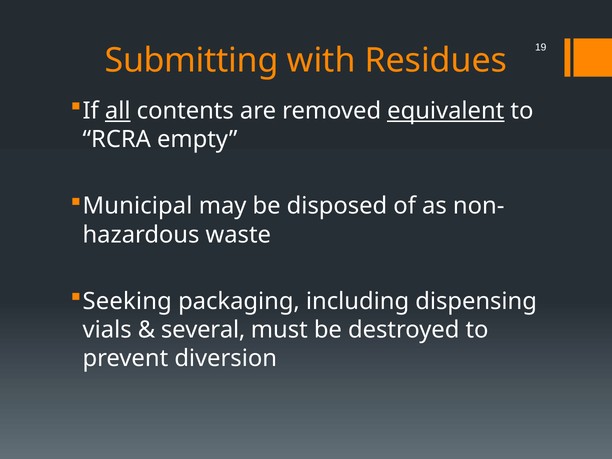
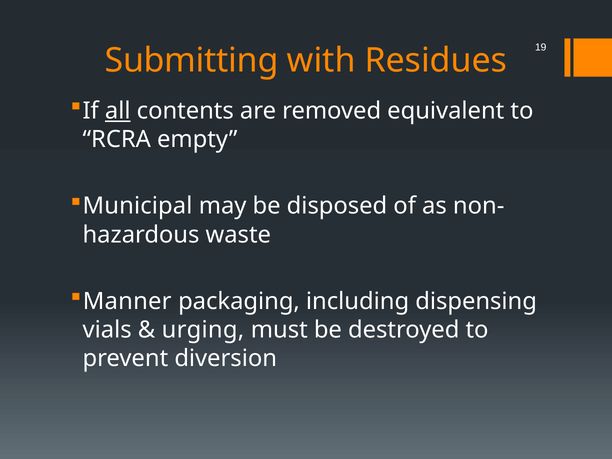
equivalent underline: present -> none
Seeking: Seeking -> Manner
several: several -> urging
